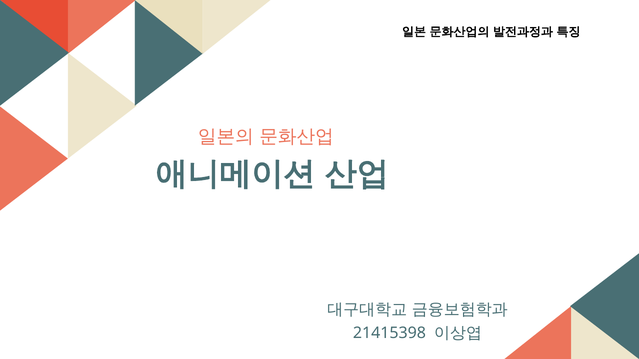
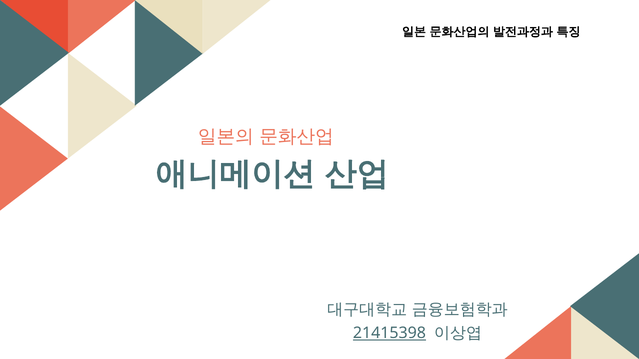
21415398 underline: none -> present
